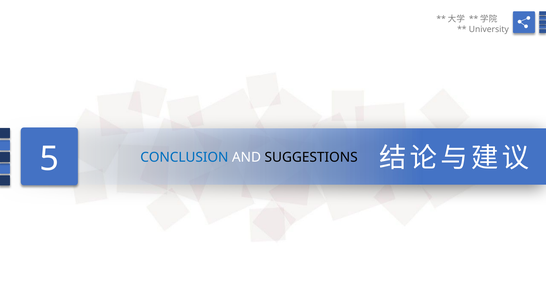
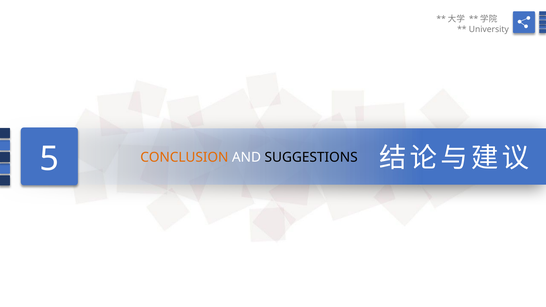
CONCLUSION colour: blue -> orange
